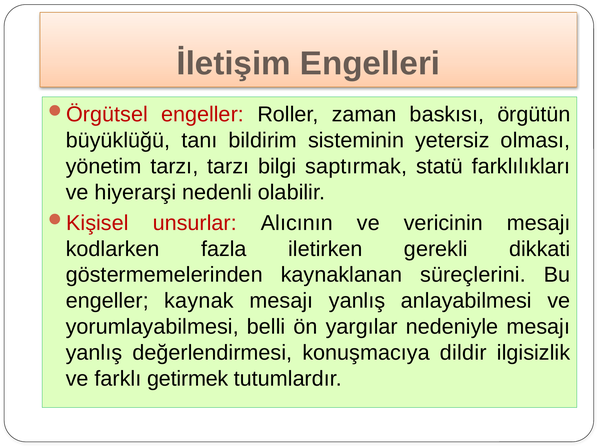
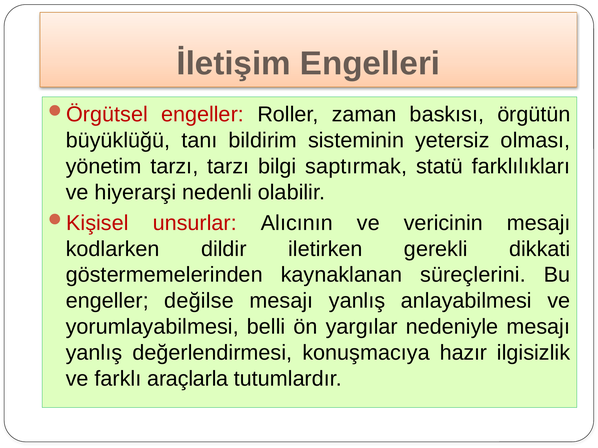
fazla: fazla -> dildir
kaynak: kaynak -> değilse
dildir: dildir -> hazır
getirmek: getirmek -> araçlarla
